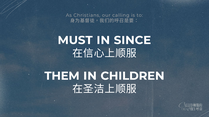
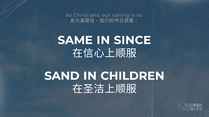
MUST: MUST -> SAME
THEM: THEM -> SAND
